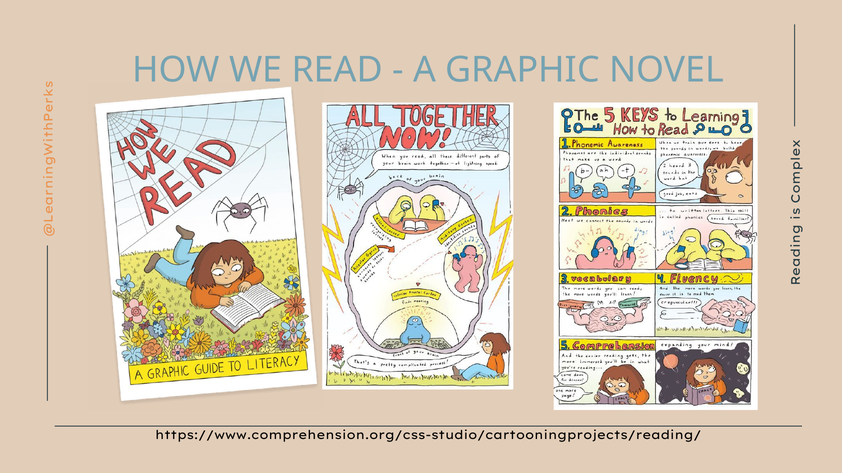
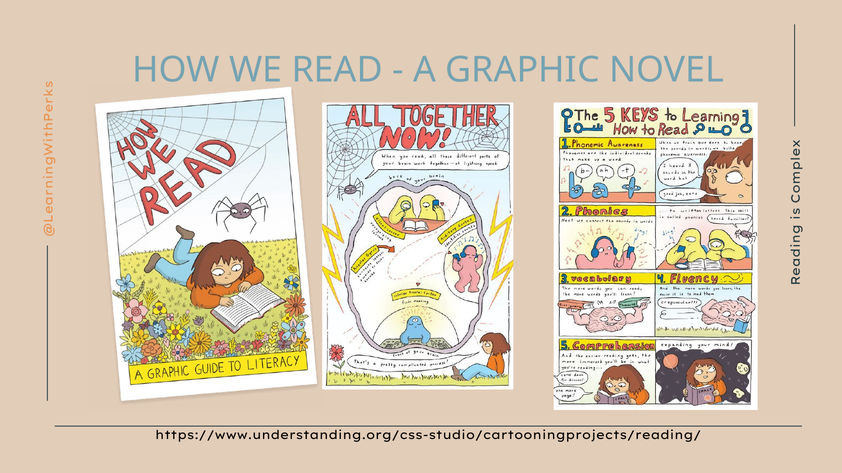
https://www.comprehension.org/css-studio/cartooningprojects/reading/: https://www.comprehension.org/css-studio/cartooningprojects/reading/ -> https://www.understanding.org/css-studio/cartooningprojects/reading/
